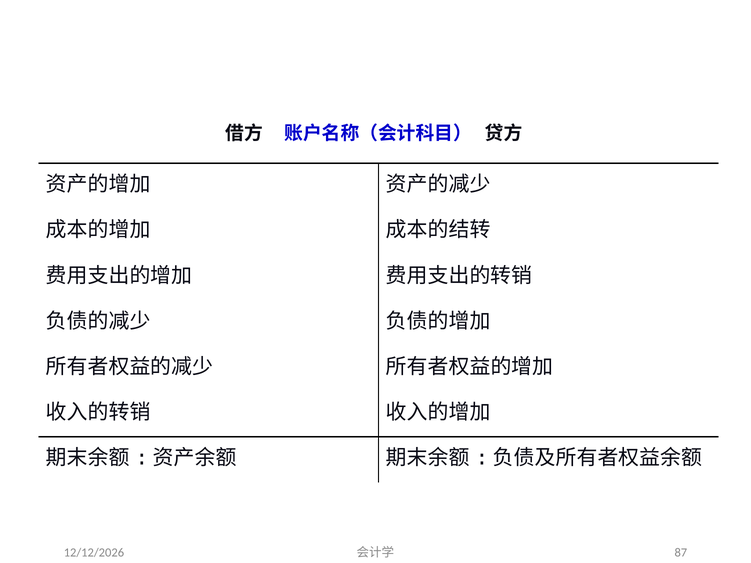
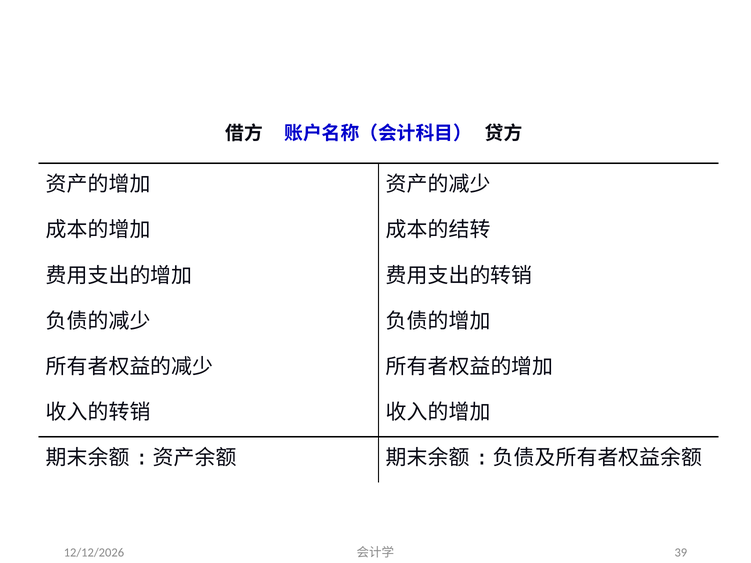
87: 87 -> 39
